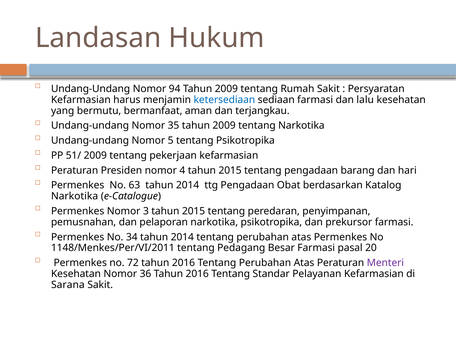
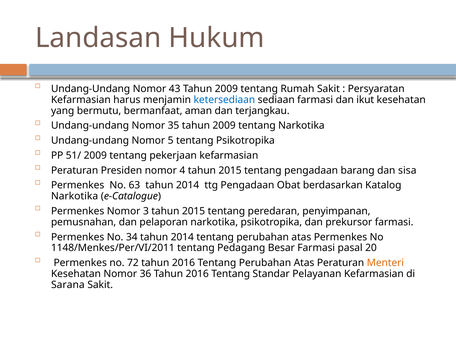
94: 94 -> 43
lalu: lalu -> ikut
hari: hari -> sisa
Menteri colour: purple -> orange
